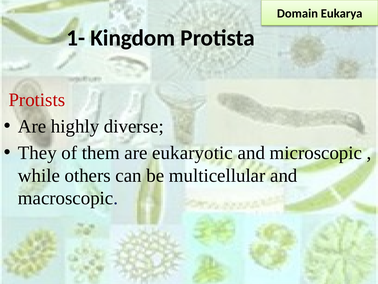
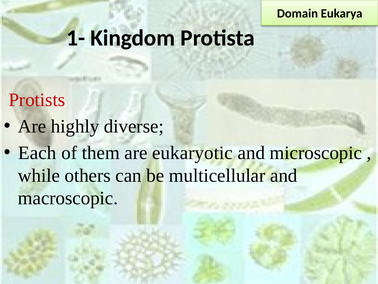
They: They -> Each
